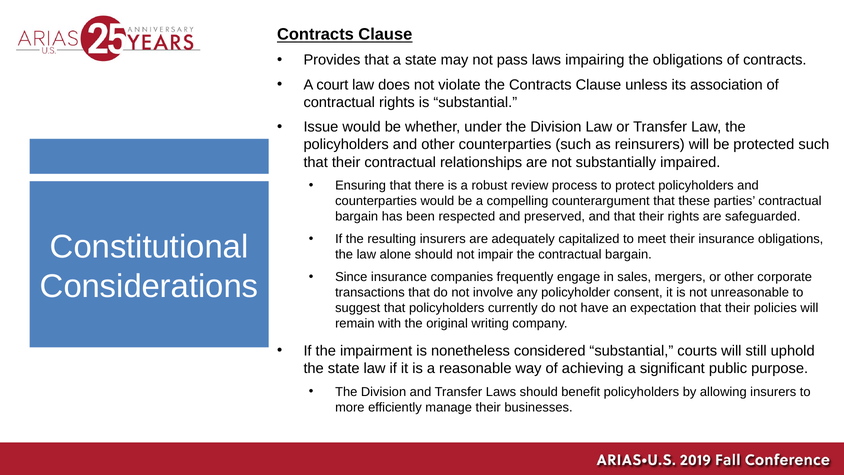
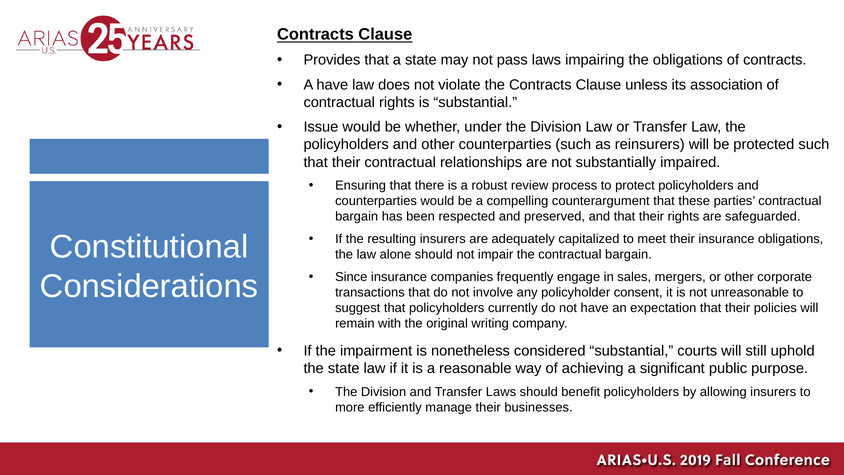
A court: court -> have
